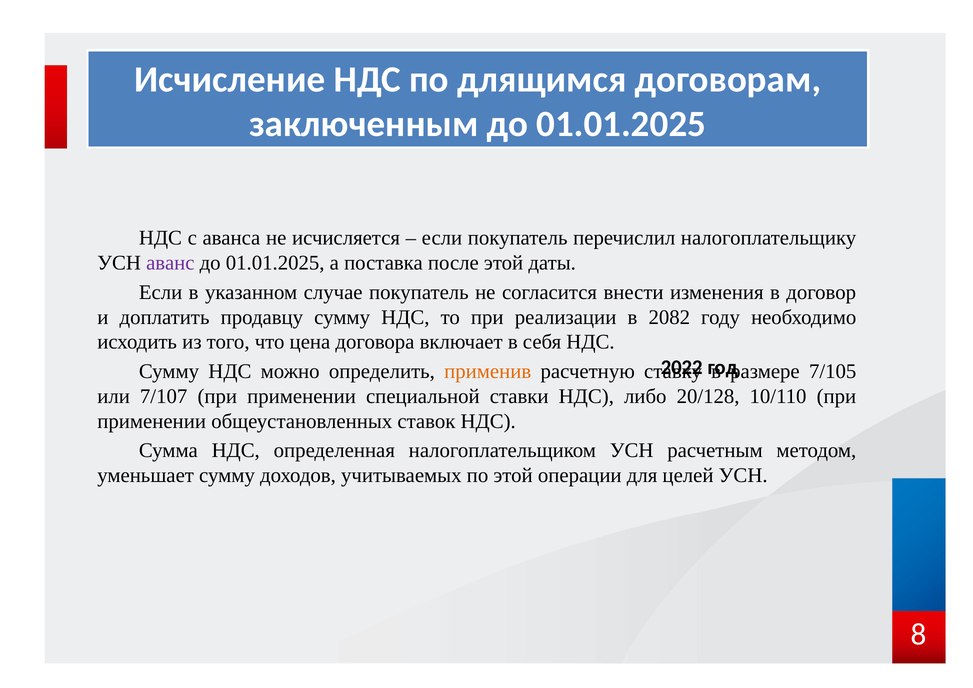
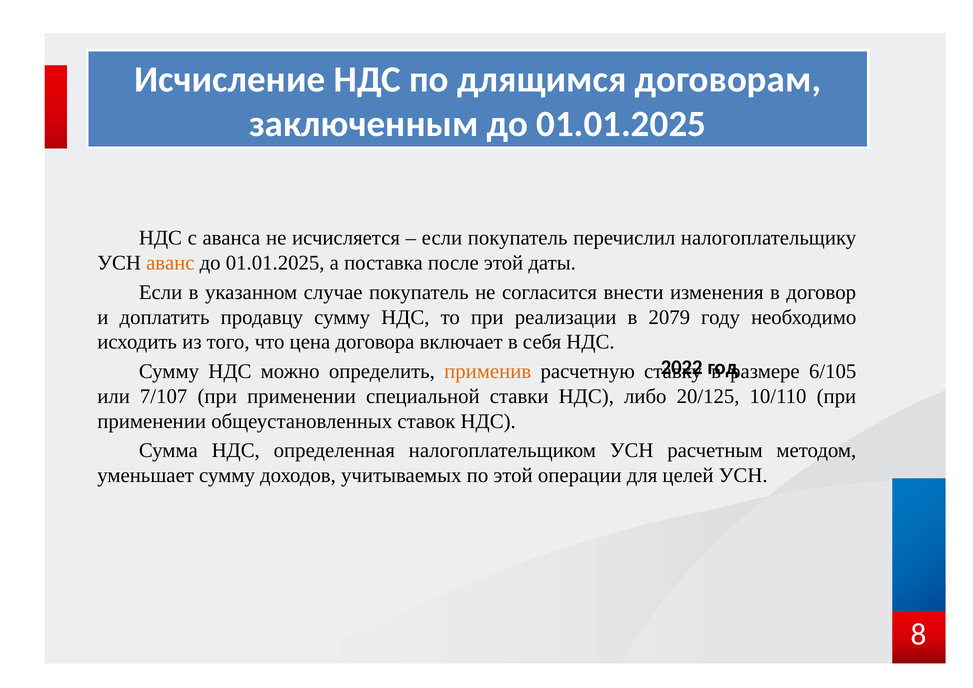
аванс colour: purple -> orange
2082: 2082 -> 2079
7/105: 7/105 -> 6/105
20/128: 20/128 -> 20/125
